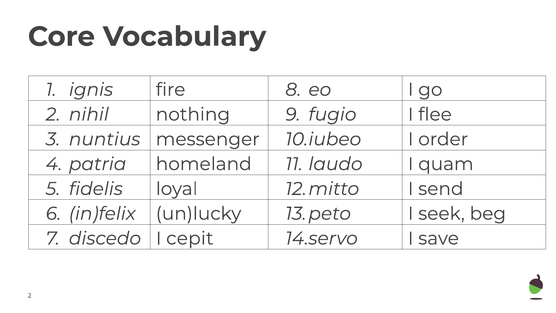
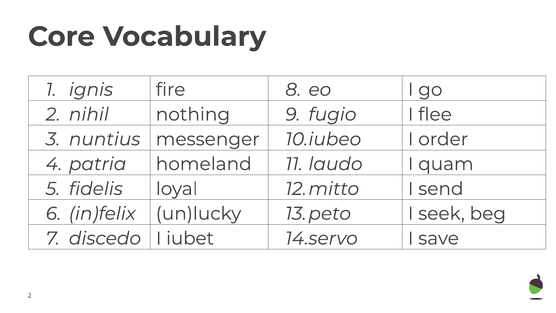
cepit: cepit -> iubet
